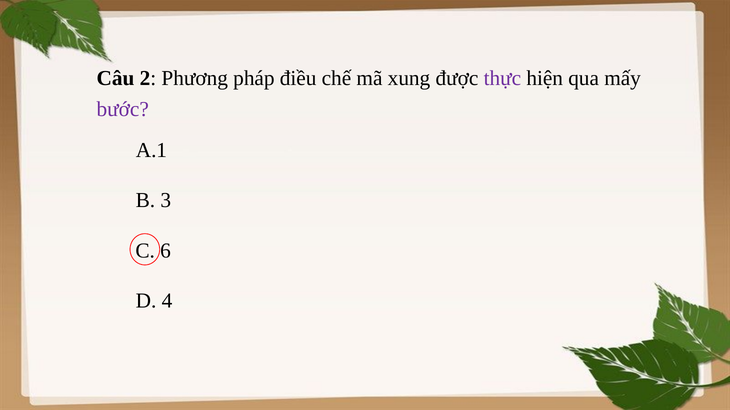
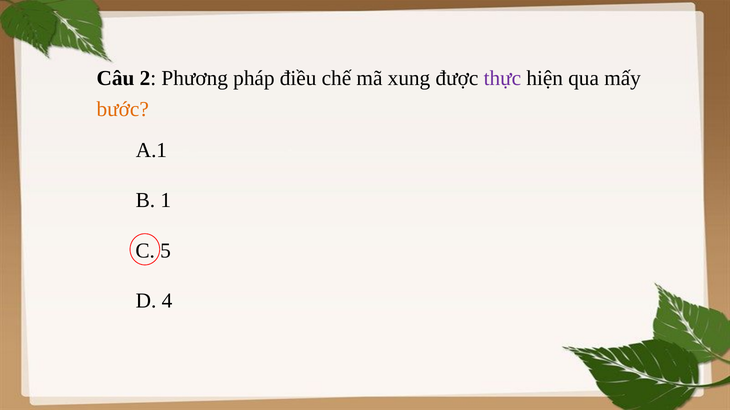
bước colour: purple -> orange
3: 3 -> 1
6: 6 -> 5
